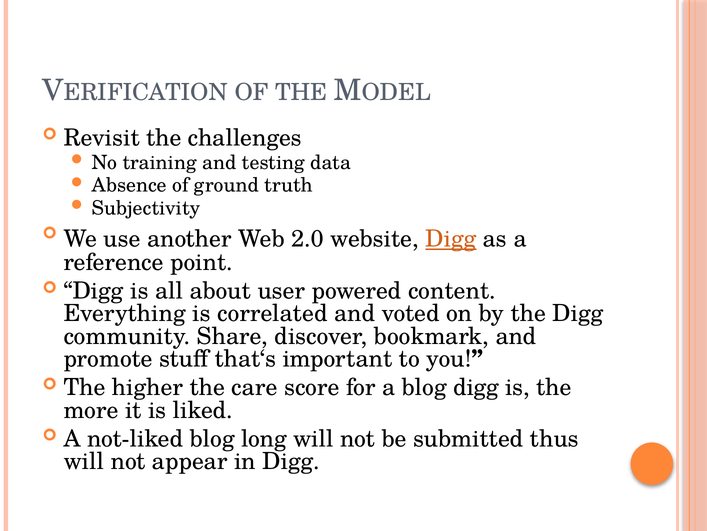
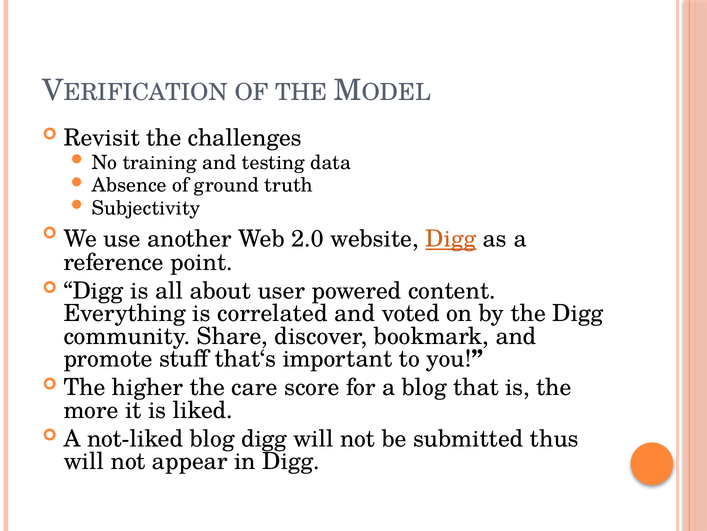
blog digg: digg -> that
blog long: long -> digg
